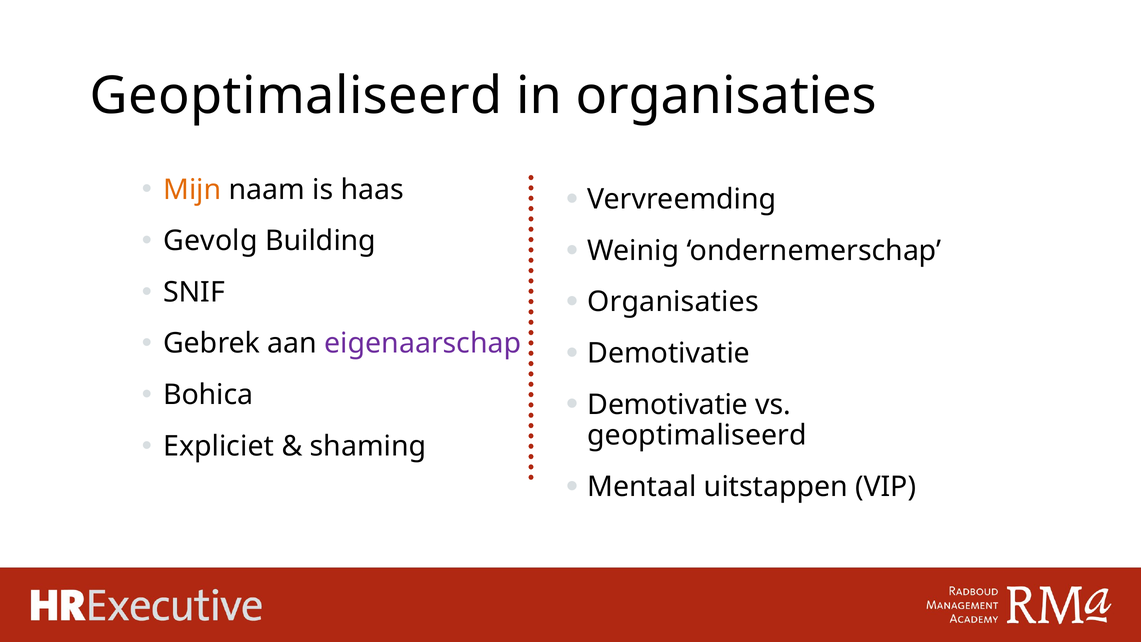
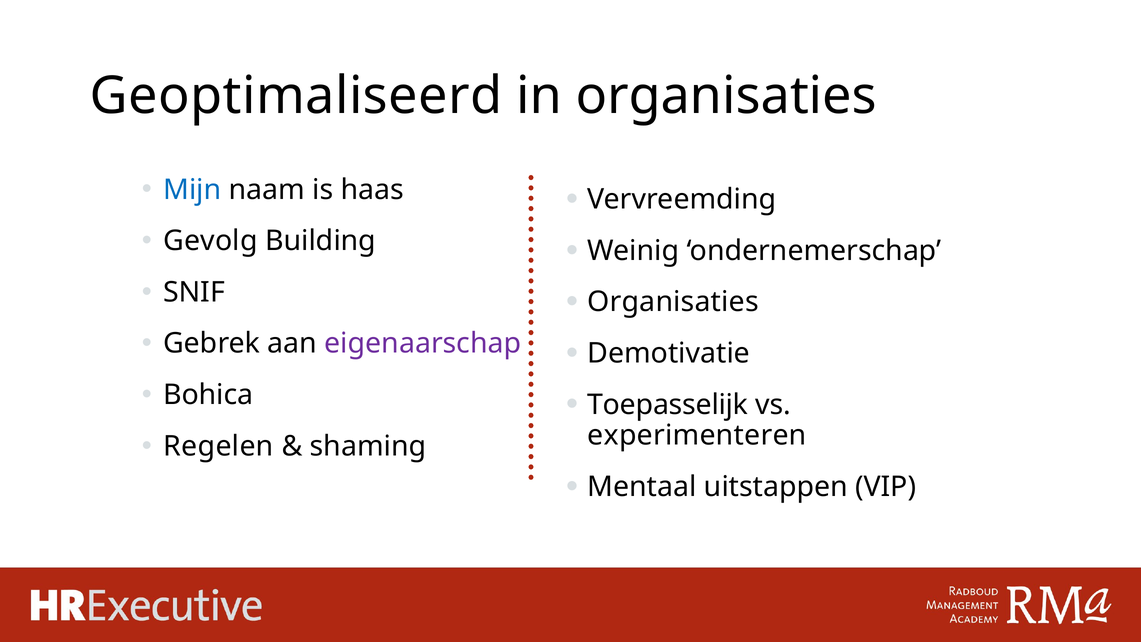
Mijn colour: orange -> blue
Demotivatie at (668, 405): Demotivatie -> Toepasselijk
geoptimaliseerd at (697, 435): geoptimaliseerd -> experimenteren
Expliciet: Expliciet -> Regelen
